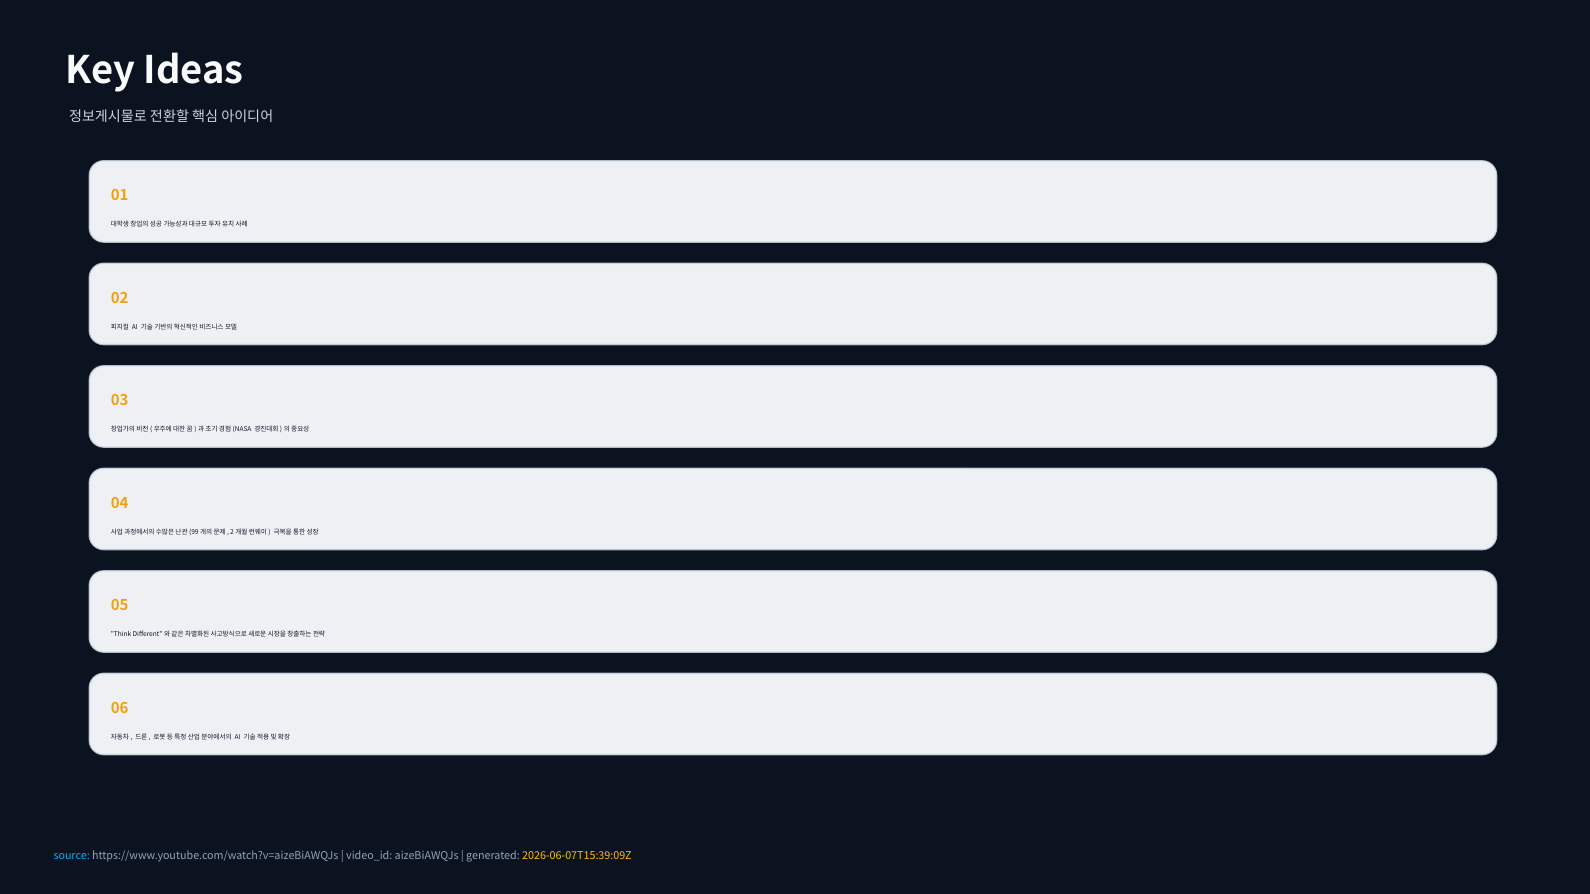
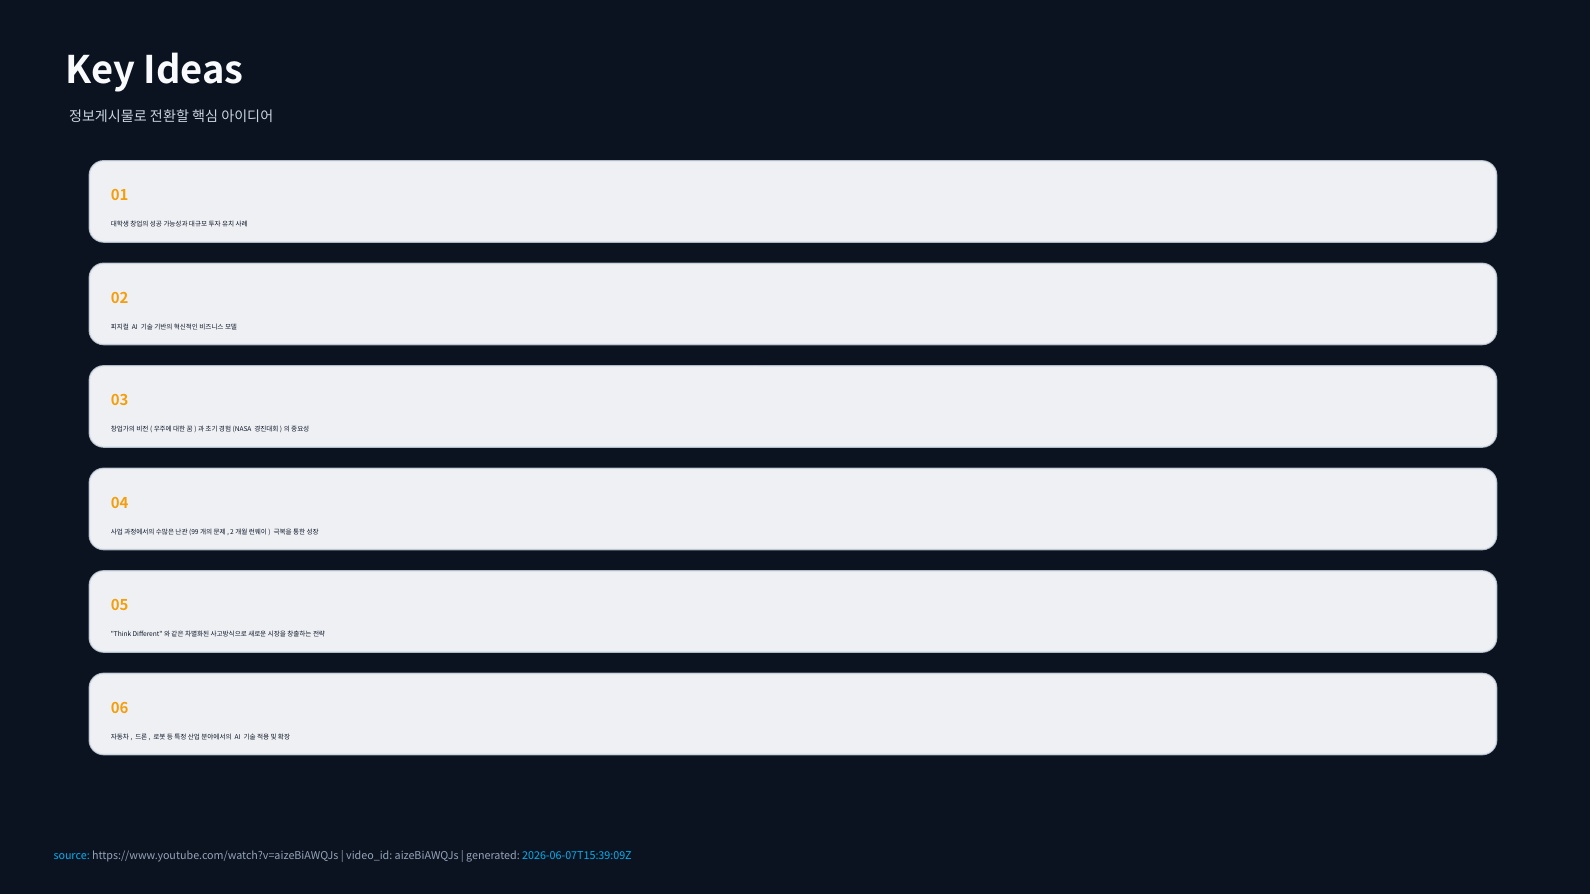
2026-06-07T15:39:09Z colour: yellow -> light blue
